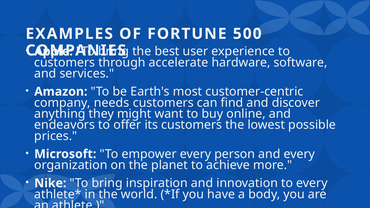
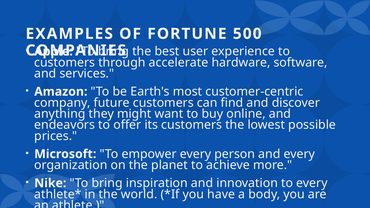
needs: needs -> future
